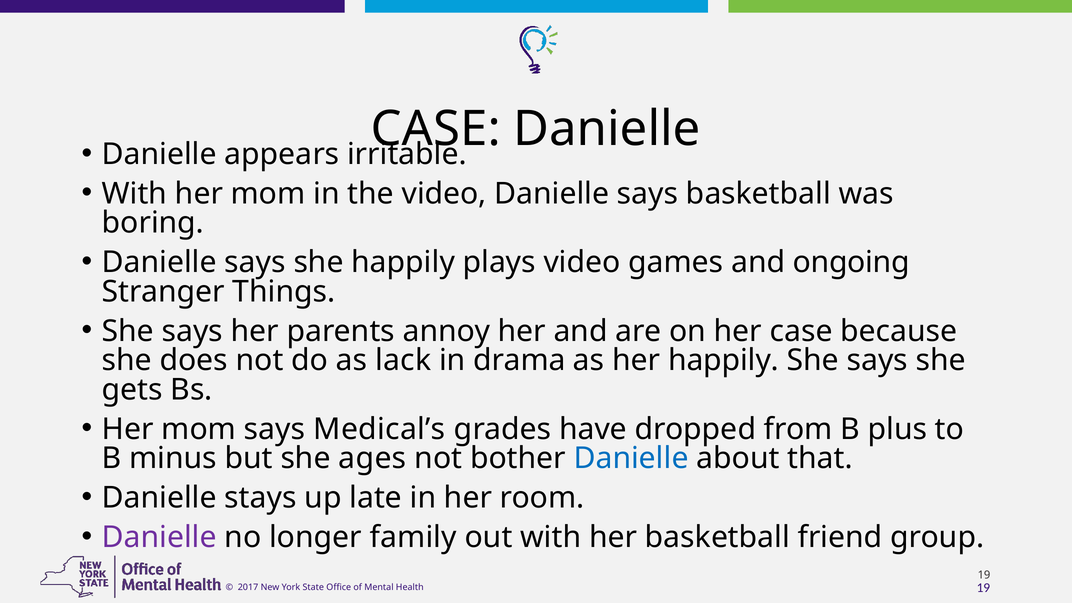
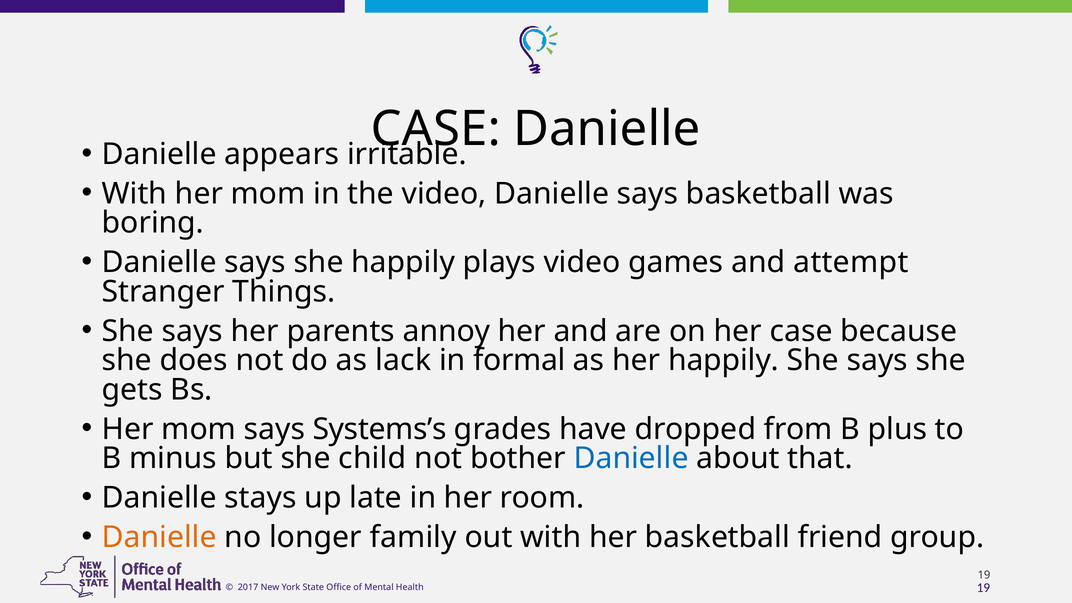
ongoing: ongoing -> attempt
drama: drama -> formal
Medical’s: Medical’s -> Systems’s
ages: ages -> child
Danielle at (159, 537) colour: purple -> orange
